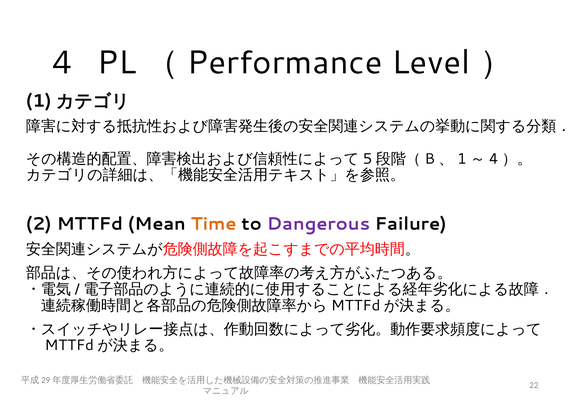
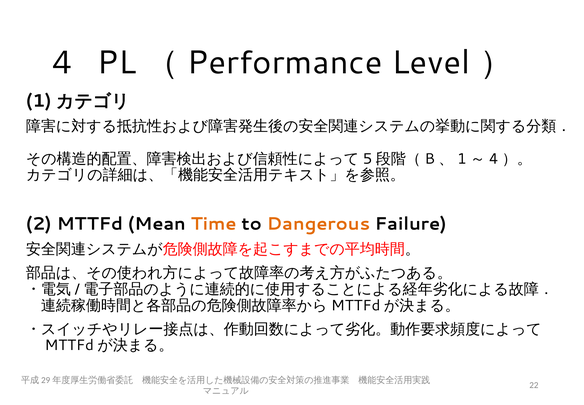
Dangerous colour: purple -> orange
